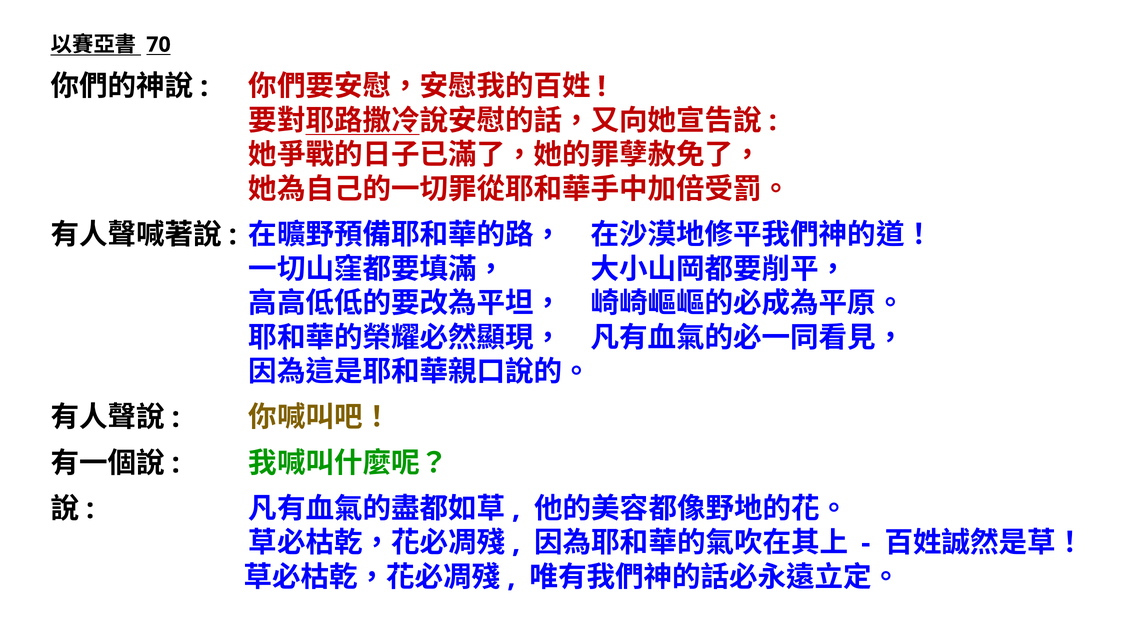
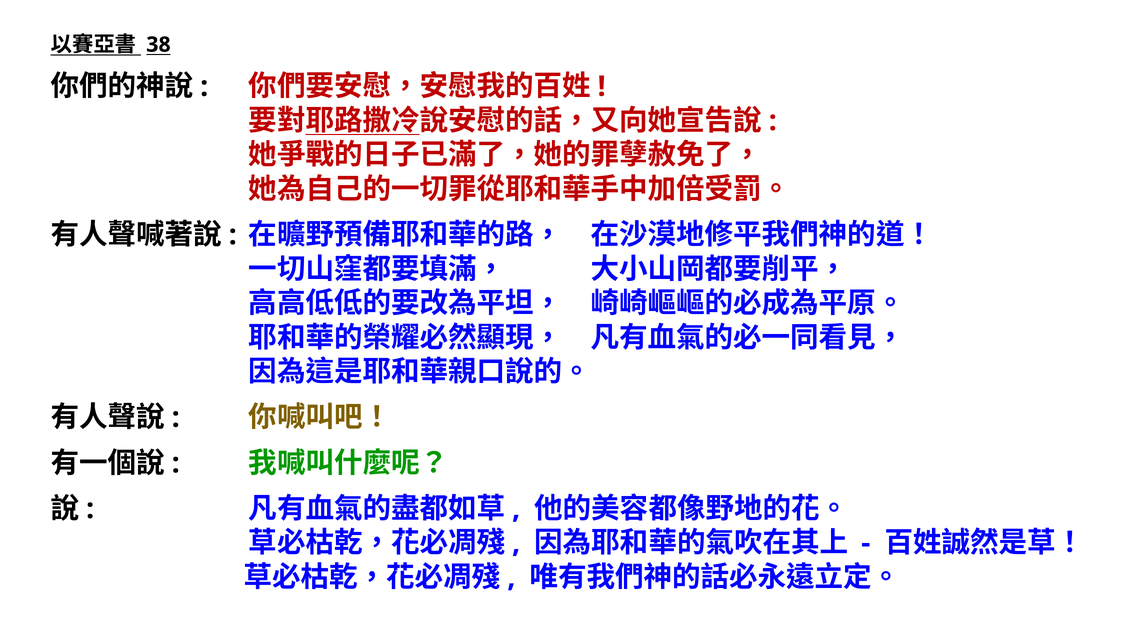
70: 70 -> 38
